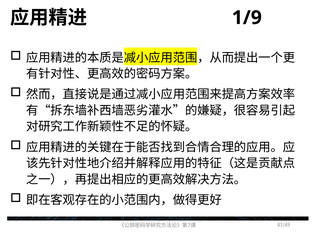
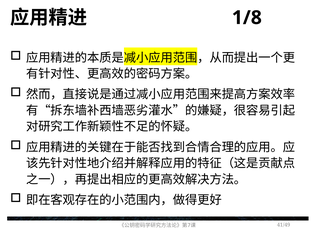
1/9: 1/9 -> 1/8
